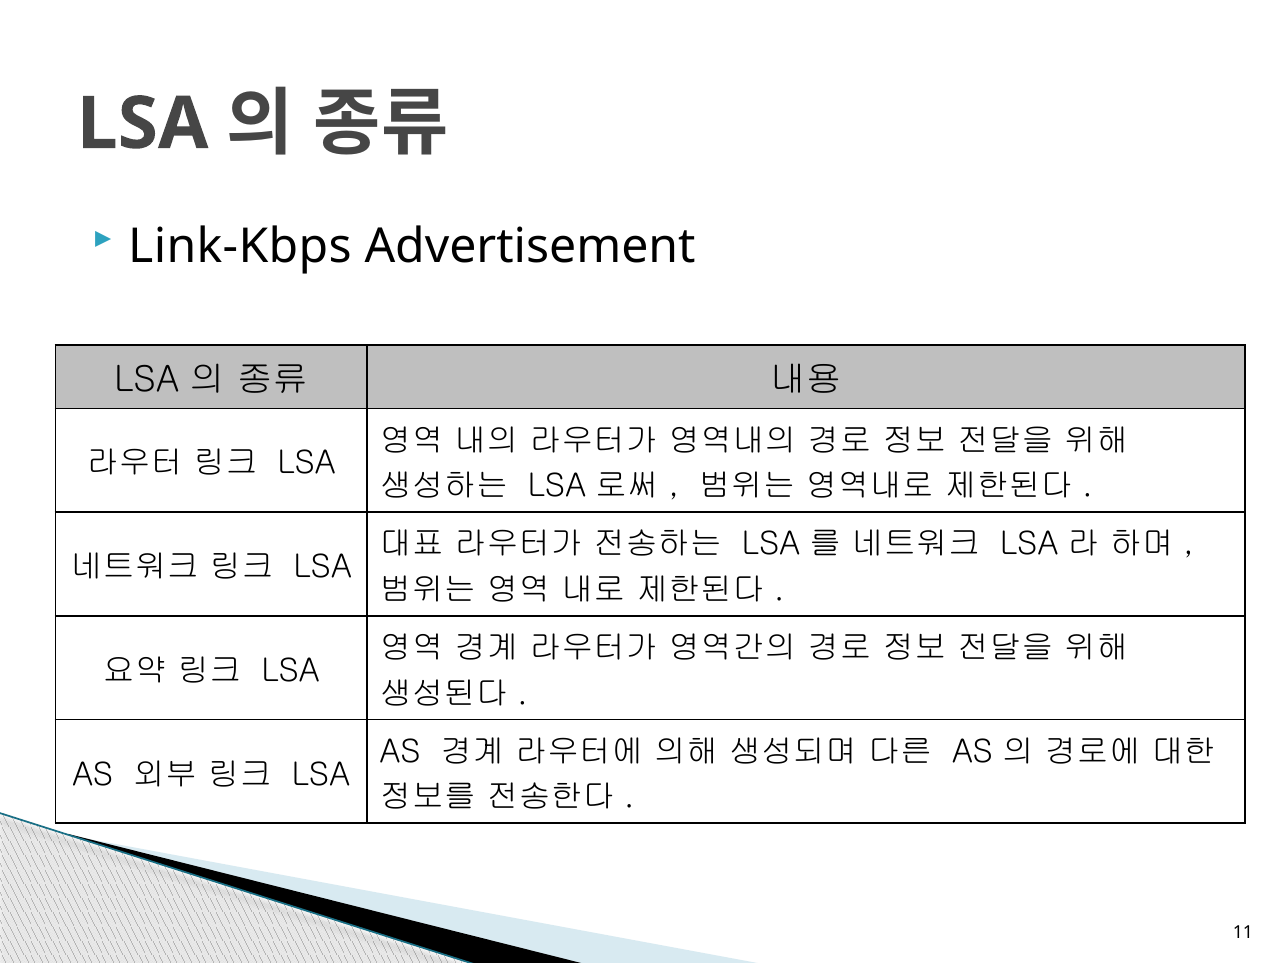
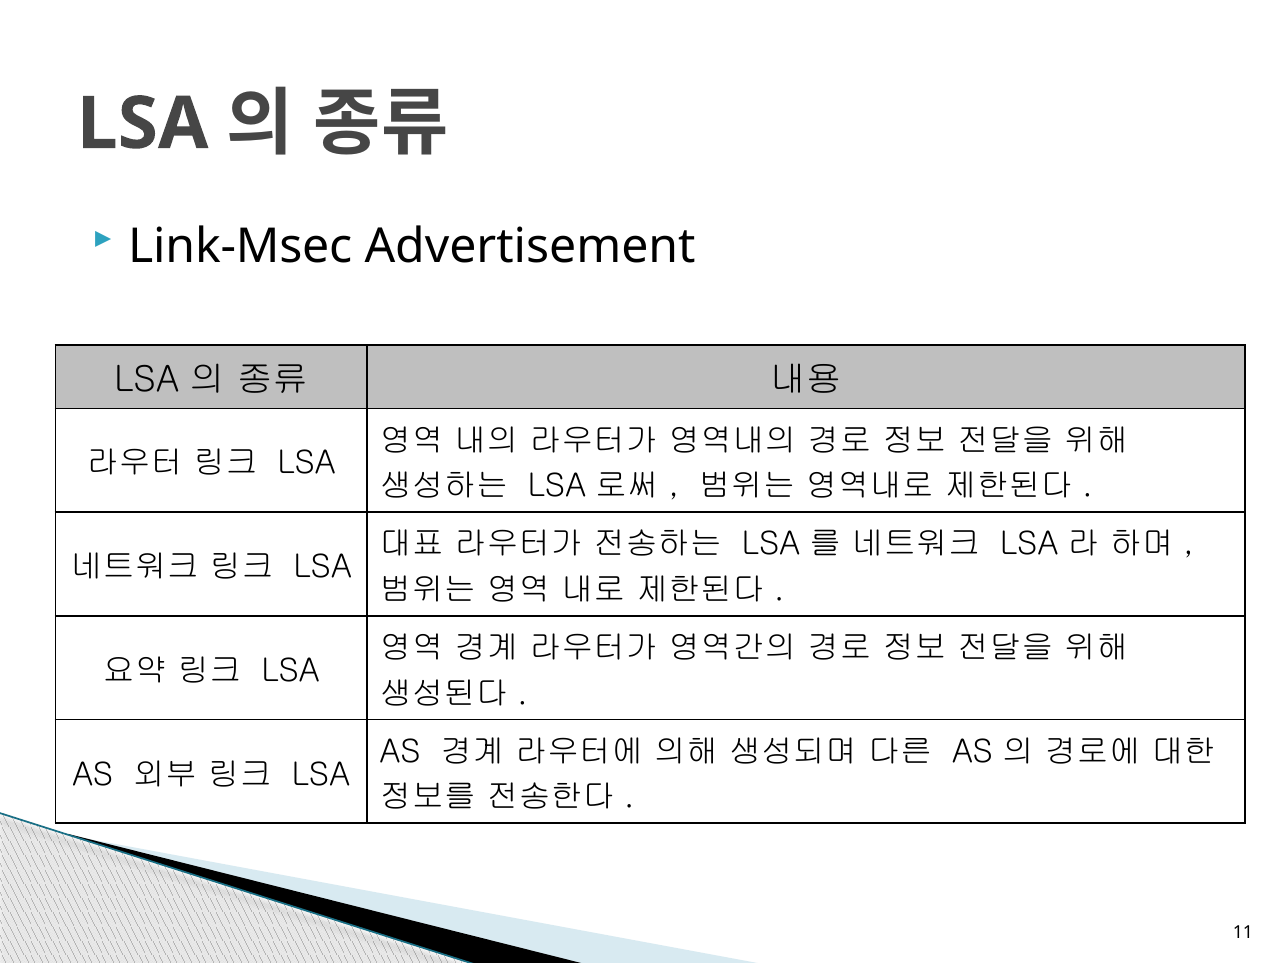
Link-Kbps: Link-Kbps -> Link-Msec
